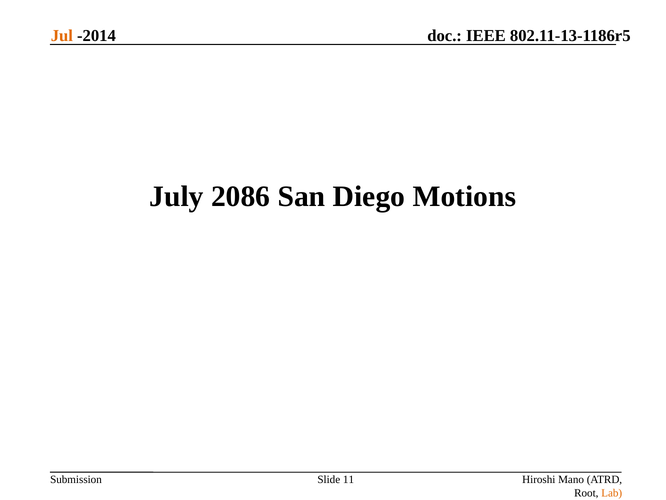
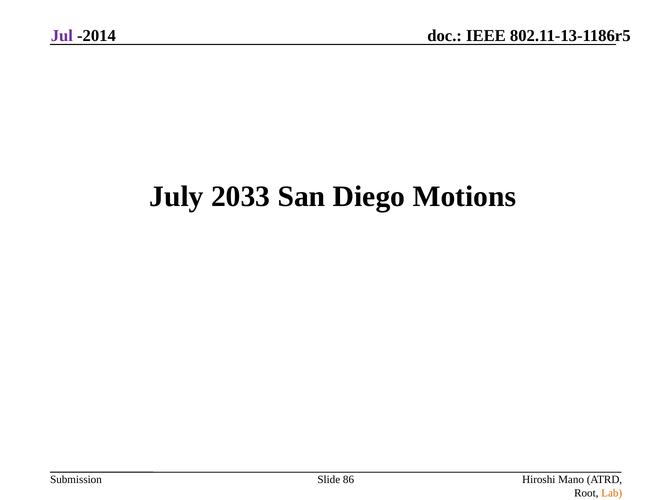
Jul colour: orange -> purple
2086: 2086 -> 2033
11: 11 -> 86
